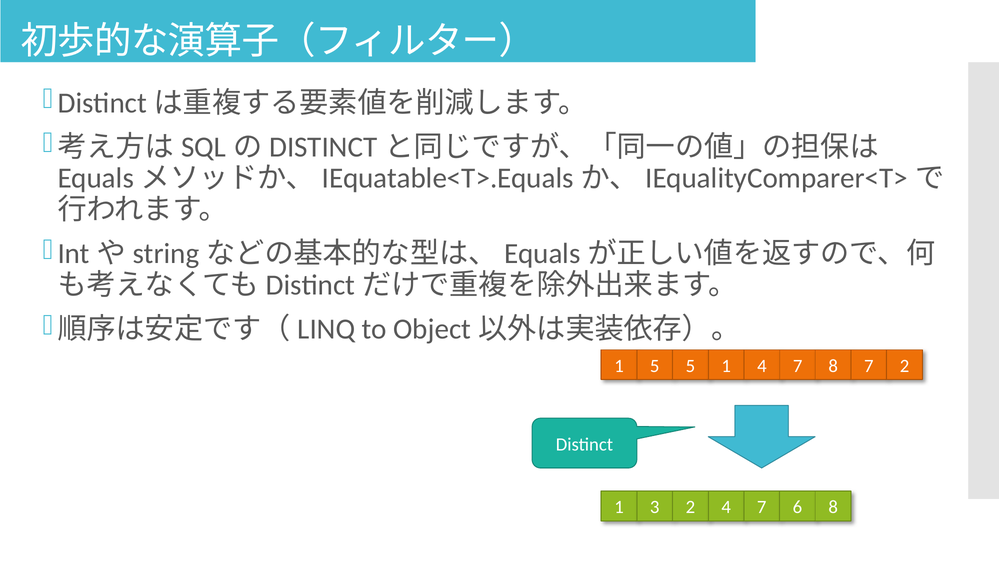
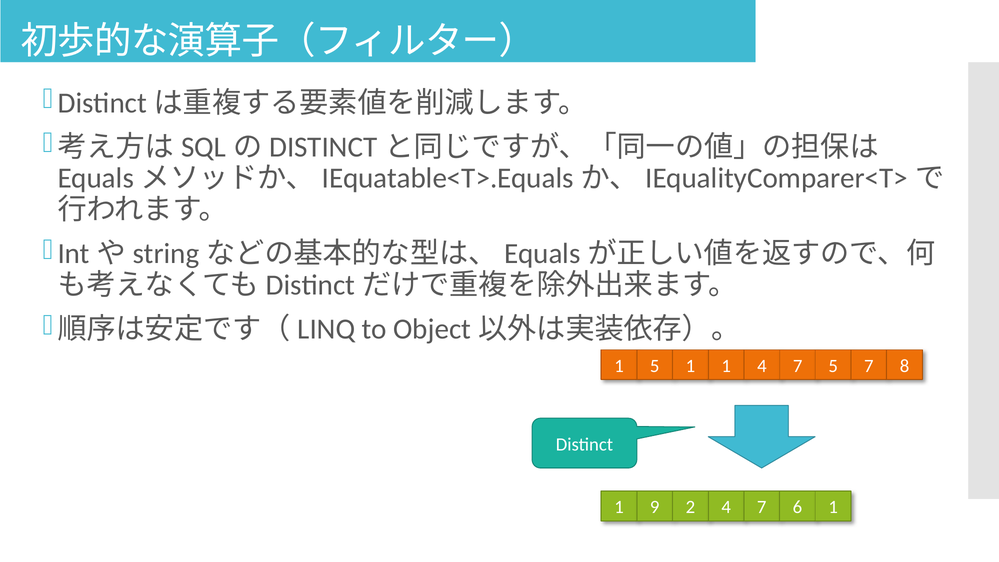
5 5: 5 -> 1
7 8: 8 -> 5
7 2: 2 -> 8
3: 3 -> 9
6 8: 8 -> 1
